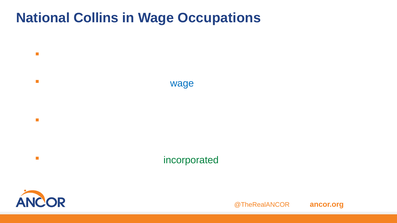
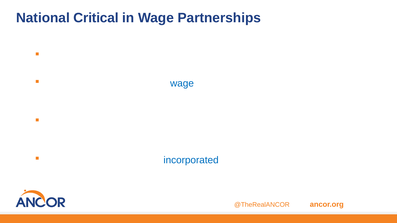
Collins: Collins -> Critical
Occupations: Occupations -> Partnerships
incorporated colour: green -> blue
